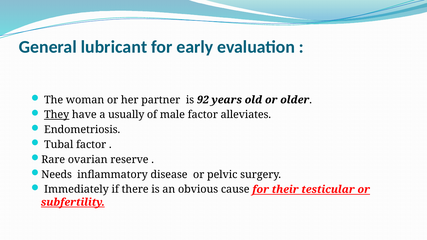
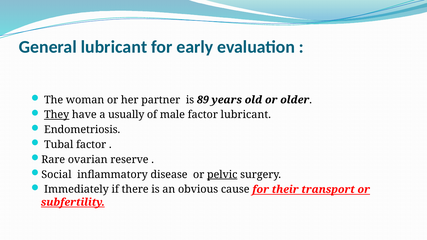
92: 92 -> 89
factor alleviates: alleviates -> lubricant
Needs: Needs -> Social
pelvic underline: none -> present
testicular: testicular -> transport
